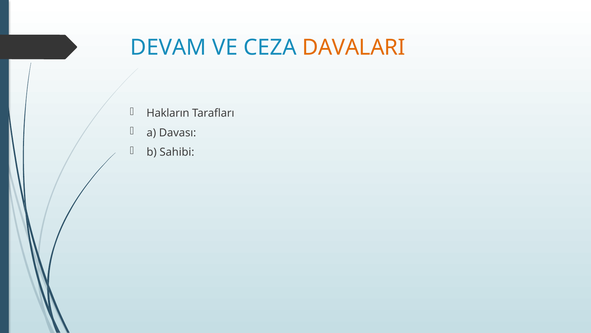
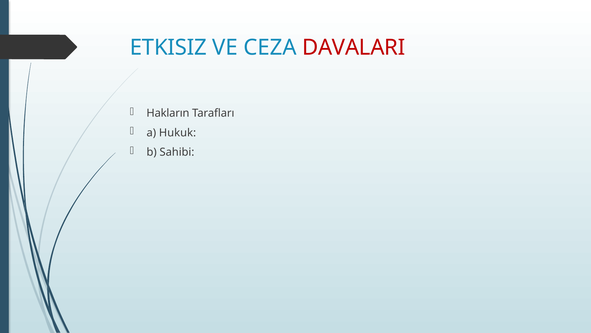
DEVAM: DEVAM -> ETKISIZ
DAVALARI colour: orange -> red
Davası: Davası -> Hukuk
